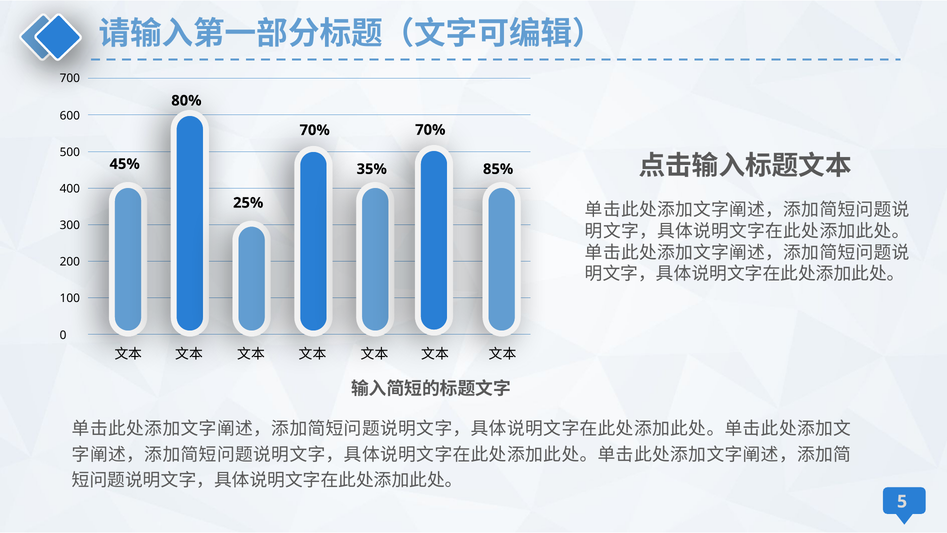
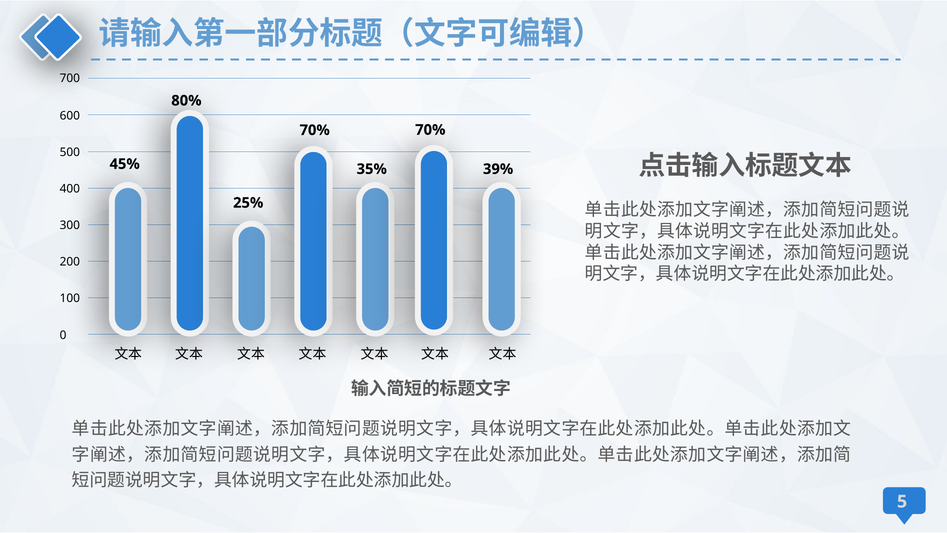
85%: 85% -> 39%
